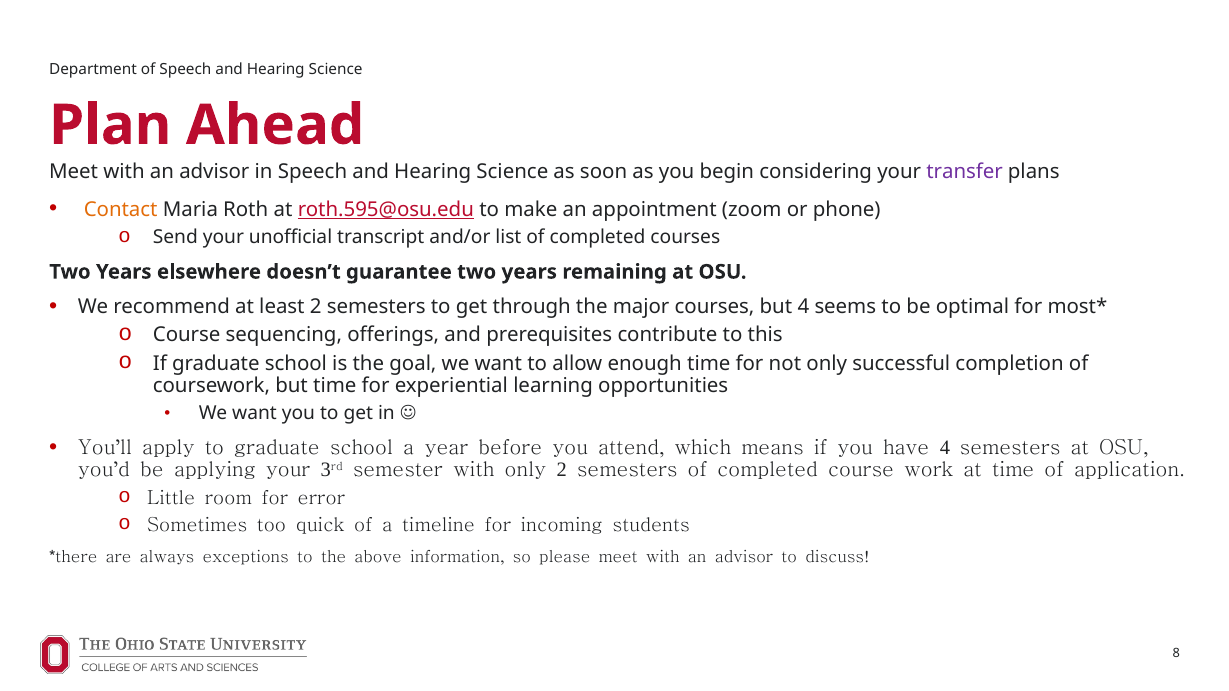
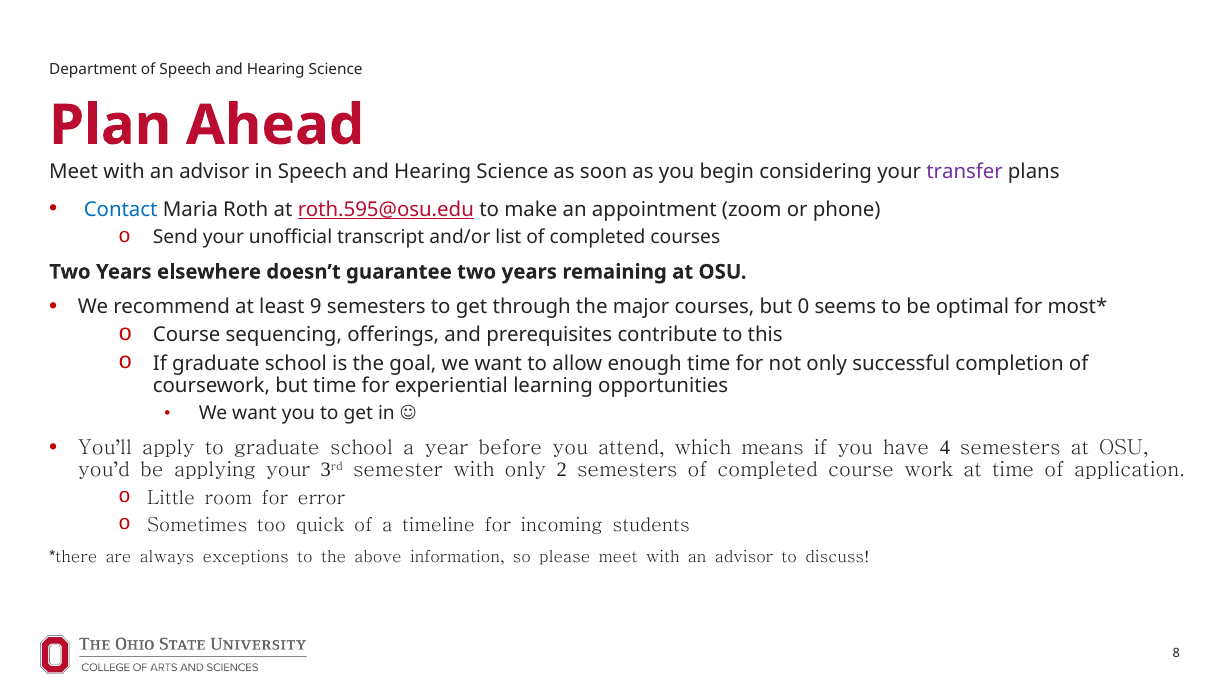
Contact colour: orange -> blue
least 2: 2 -> 9
but 4: 4 -> 0
